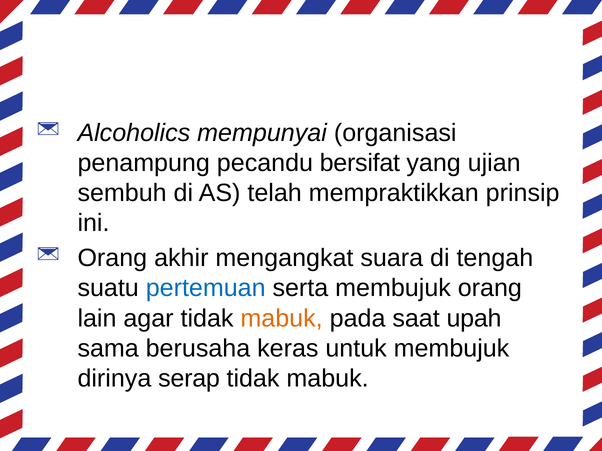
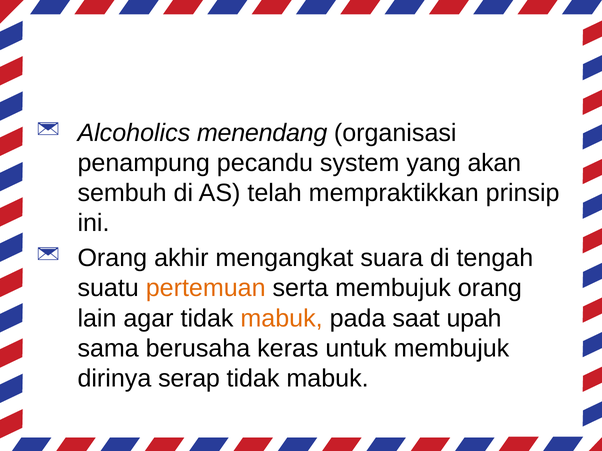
mempunyai: mempunyai -> menendang
bersifat: bersifat -> system
ujian: ujian -> akan
pertemuan colour: blue -> orange
